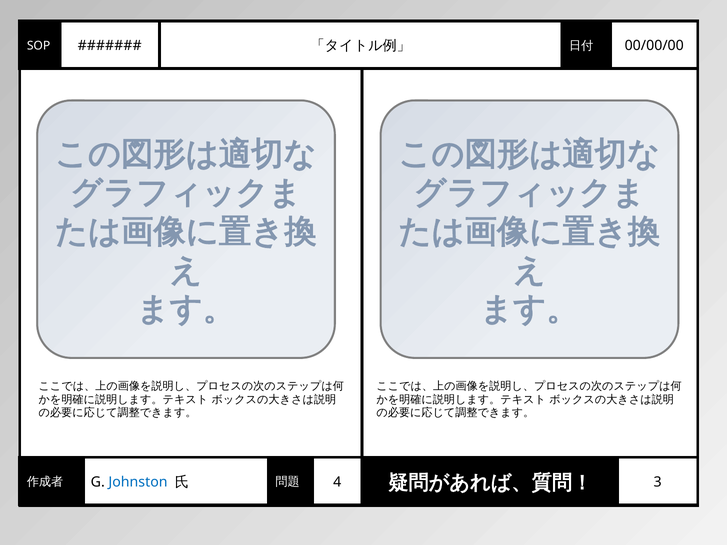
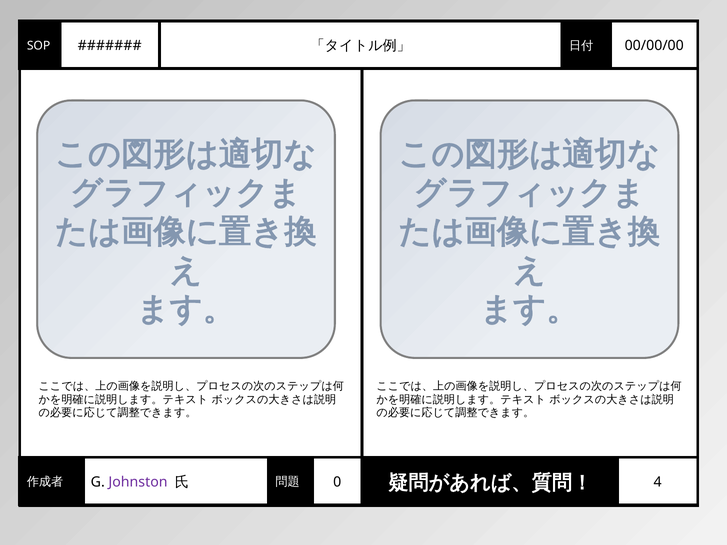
Johnston colour: blue -> purple
4: 4 -> 0
3: 3 -> 4
